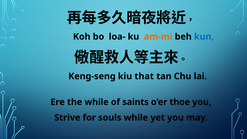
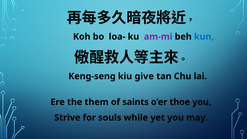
am-mi colour: orange -> purple
that: that -> give
the while: while -> them
